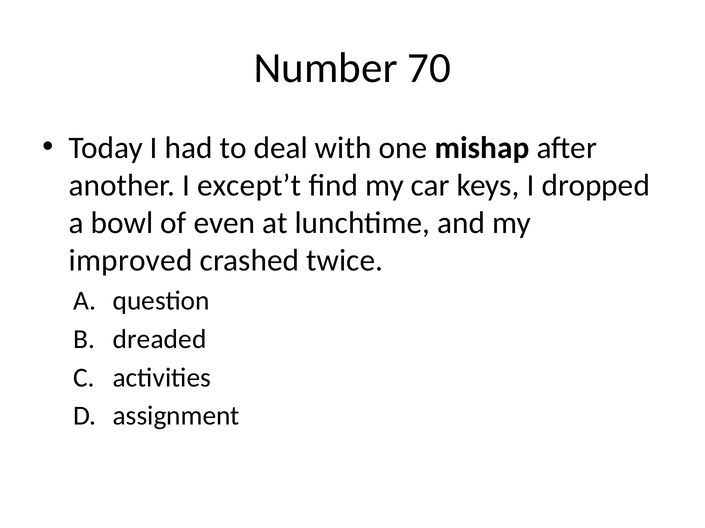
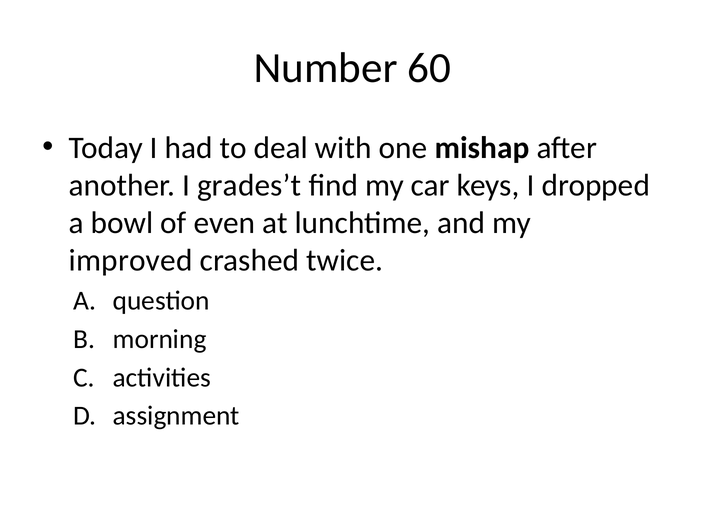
70: 70 -> 60
except’t: except’t -> grades’t
dreaded: dreaded -> morning
